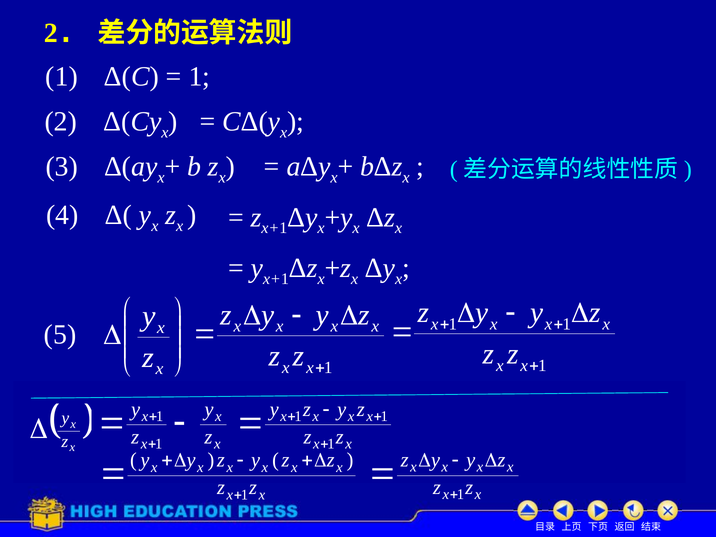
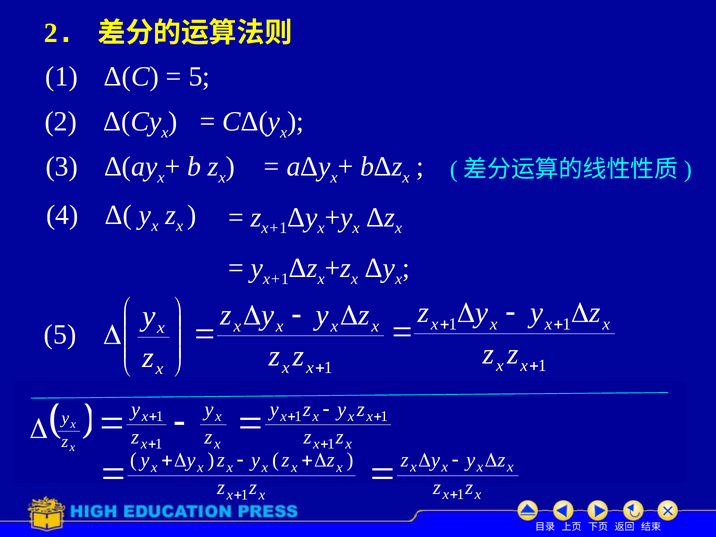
1 at (199, 76): 1 -> 5
